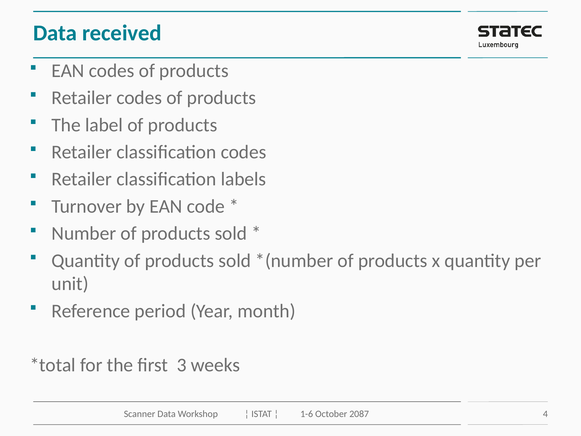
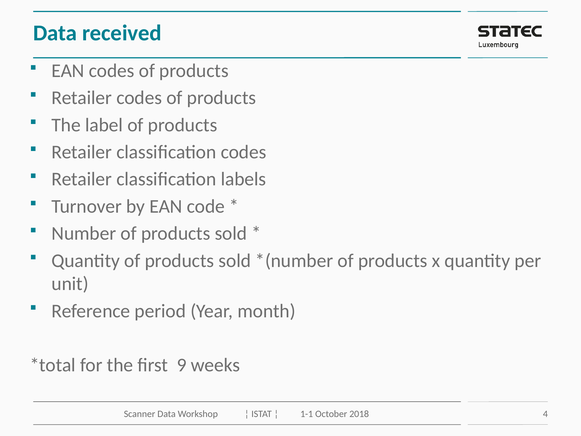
3: 3 -> 9
1-6: 1-6 -> 1-1
2087: 2087 -> 2018
